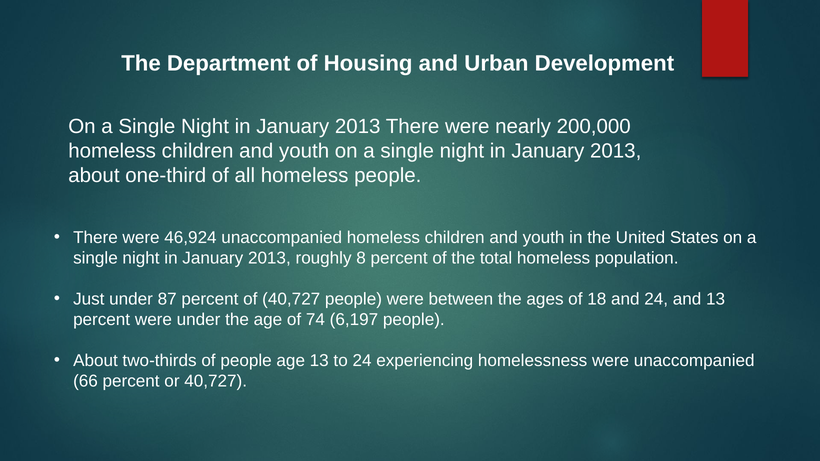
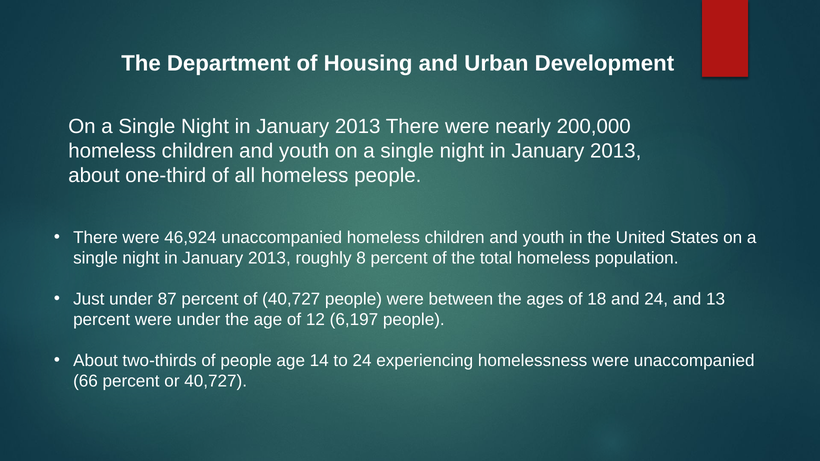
74: 74 -> 12
age 13: 13 -> 14
